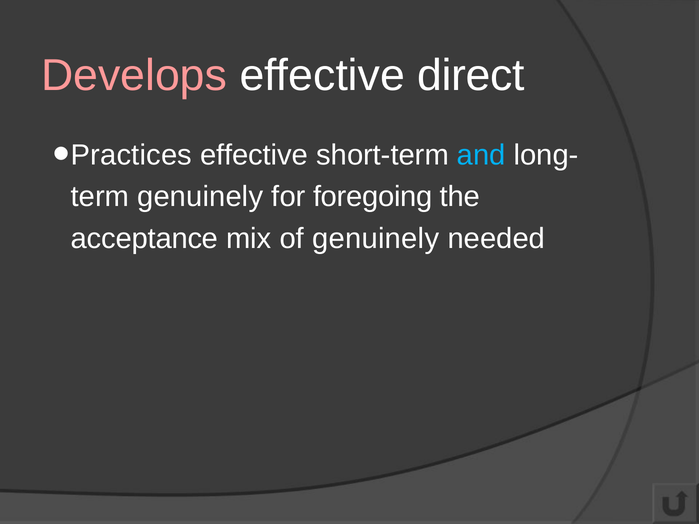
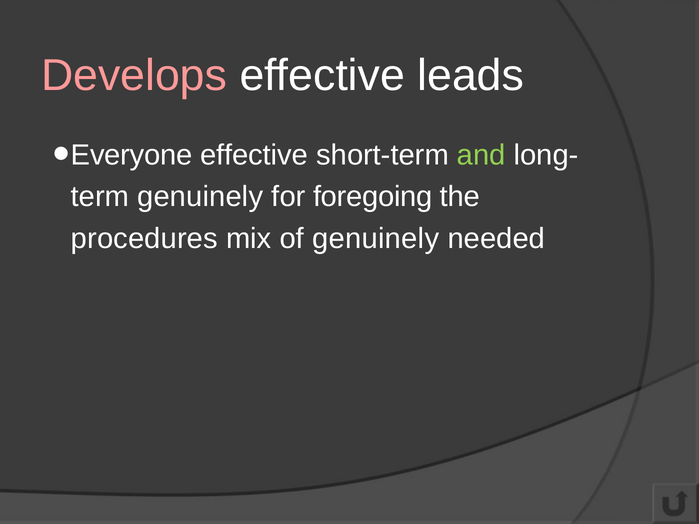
direct: direct -> leads
Practices: Practices -> Everyone
and colour: light blue -> light green
acceptance: acceptance -> procedures
